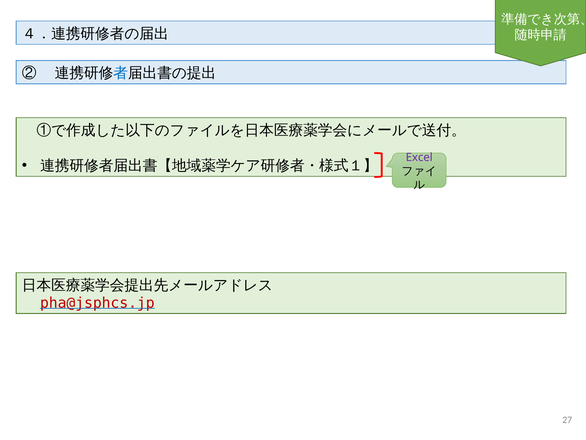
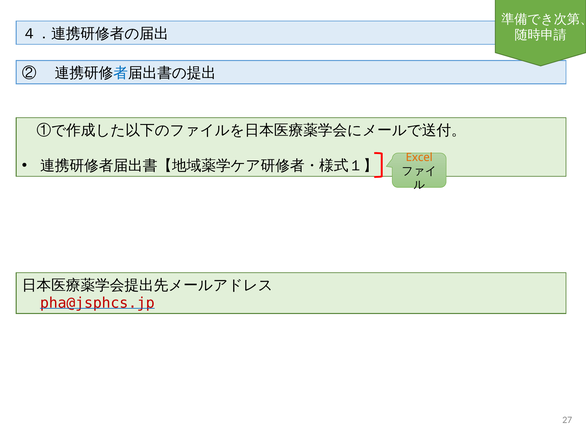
Excel colour: purple -> orange
